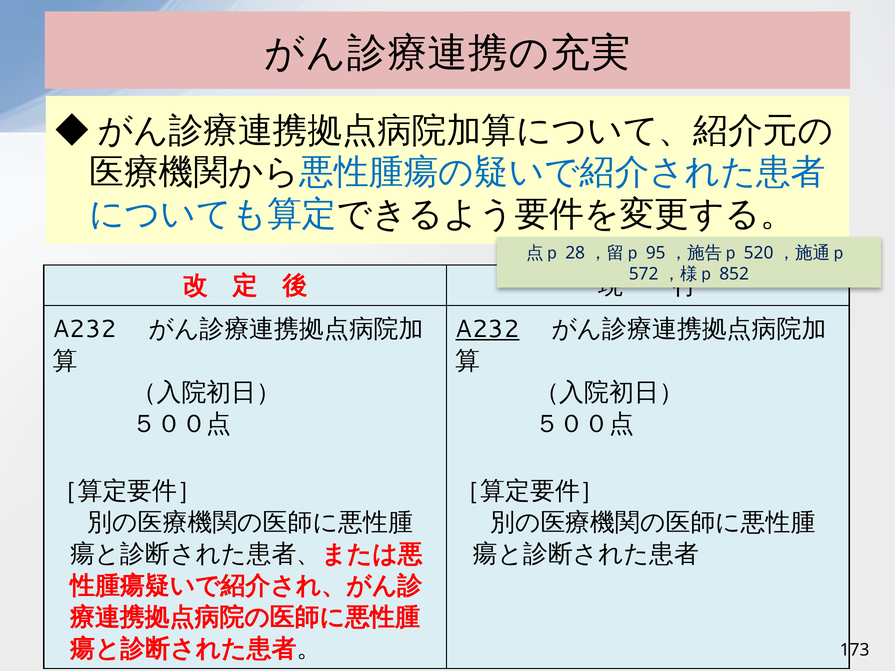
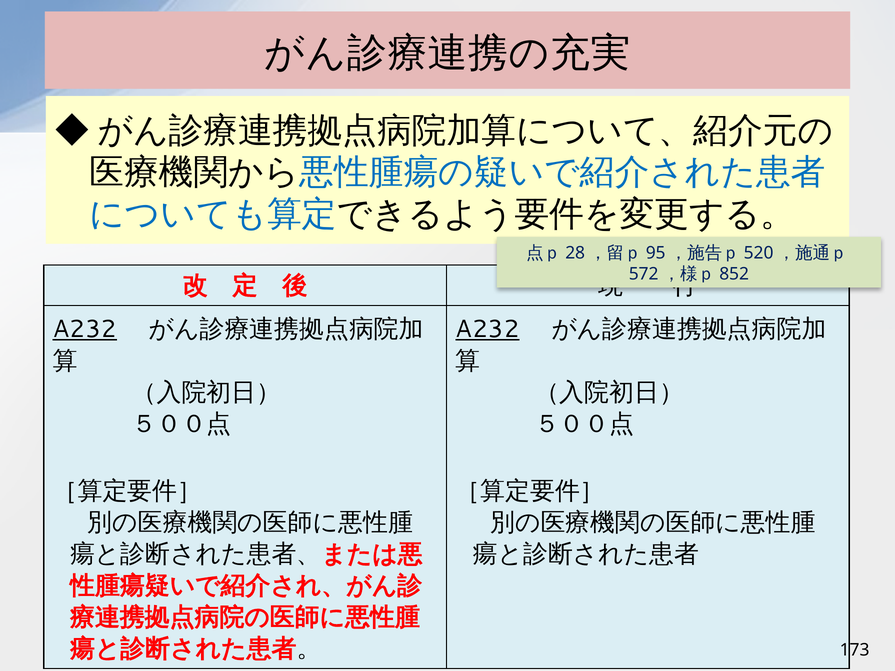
A232 at (85, 329) underline: none -> present
